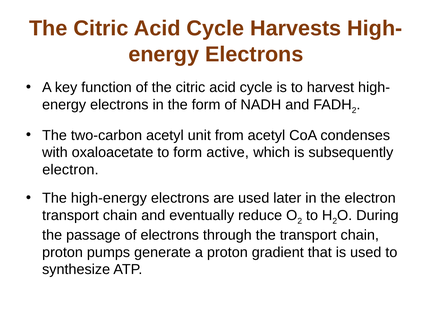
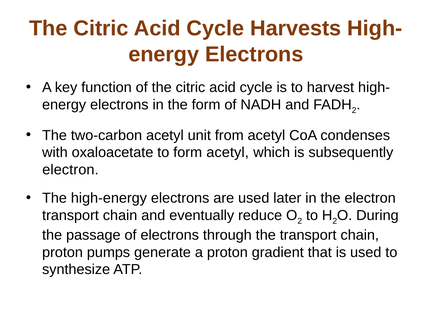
form active: active -> acetyl
